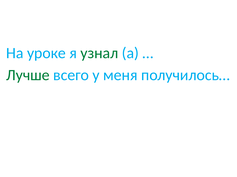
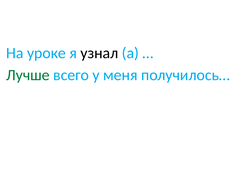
узнал colour: green -> black
